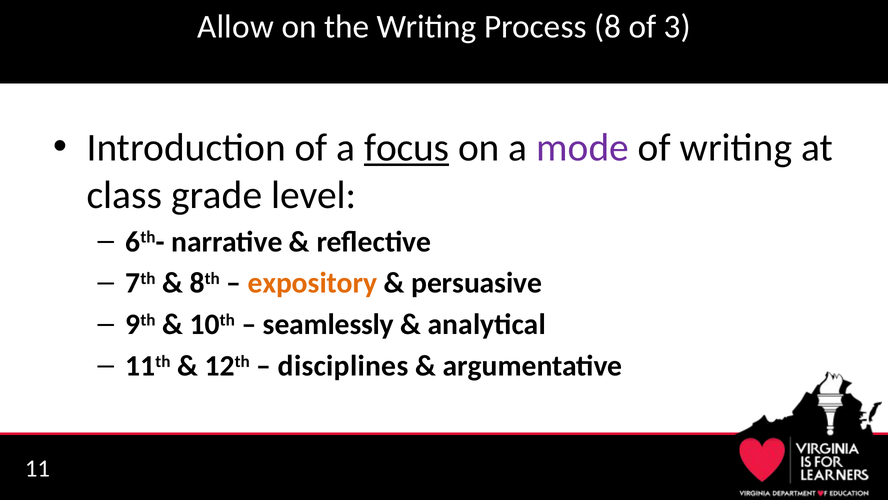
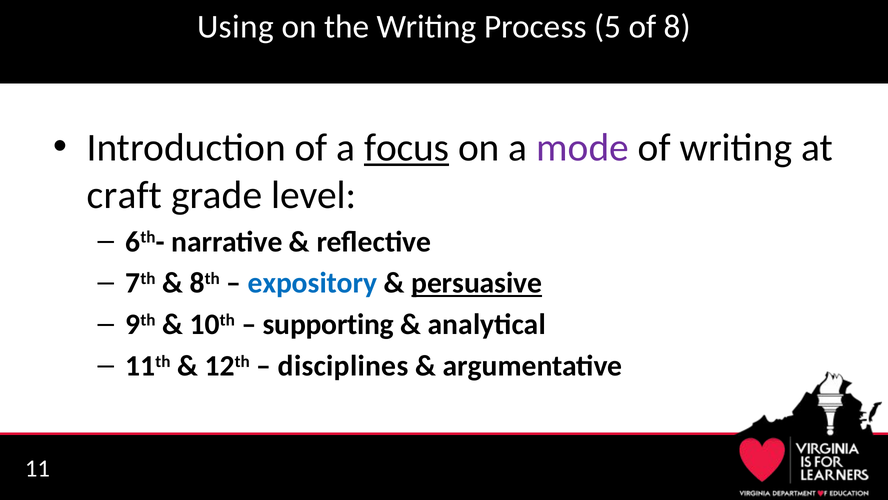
Allow: Allow -> Using
8: 8 -> 5
3: 3 -> 8
class: class -> craft
expository colour: orange -> blue
persuasive underline: none -> present
seamlessly: seamlessly -> supporting
